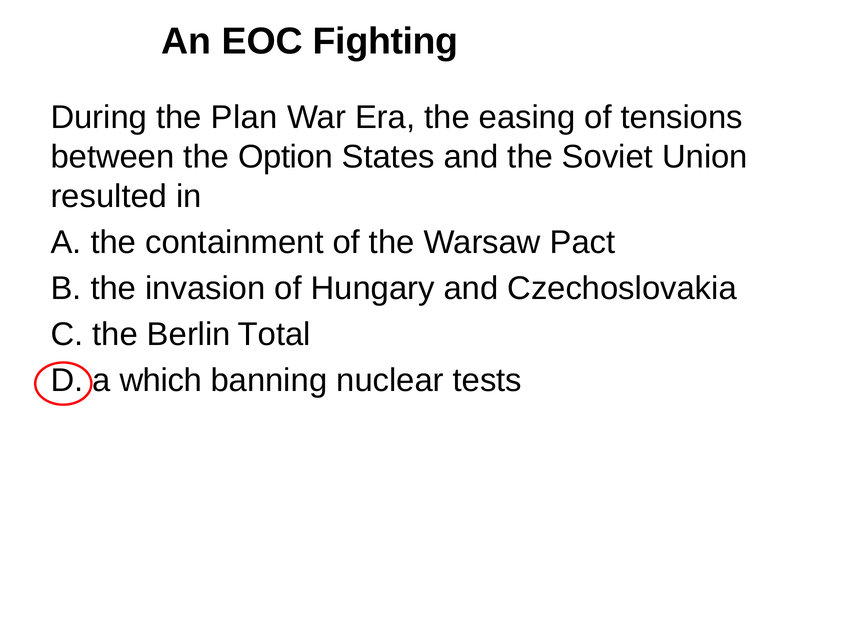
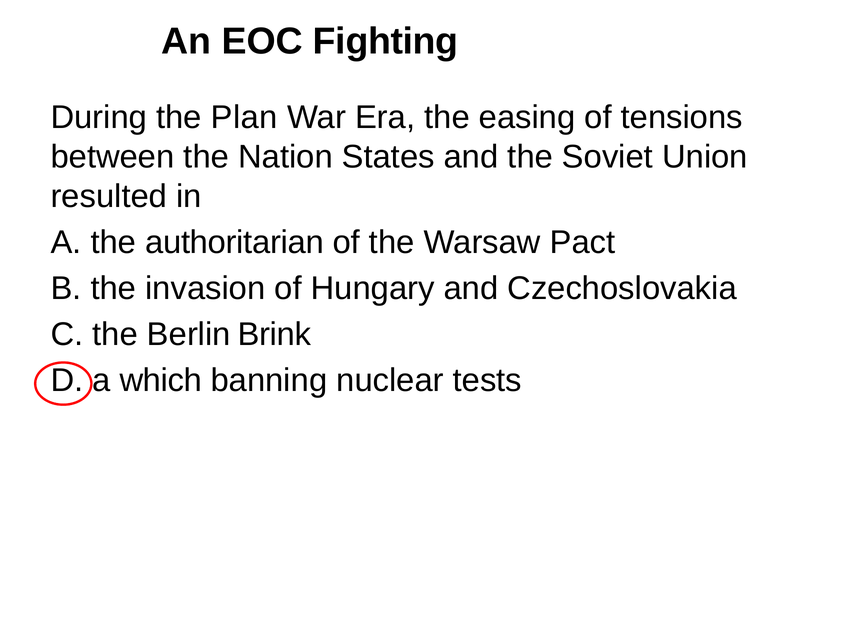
Option: Option -> Nation
containment: containment -> authoritarian
Total: Total -> Brink
